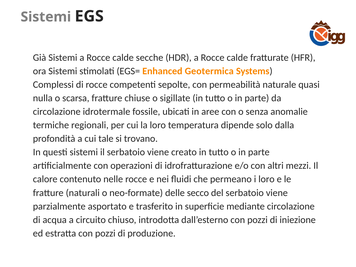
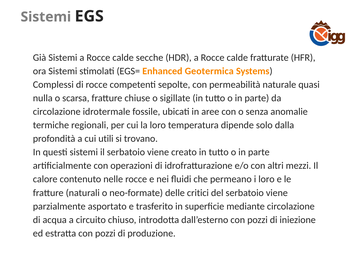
tale: tale -> utili
secco: secco -> critici
